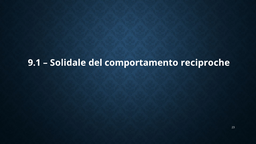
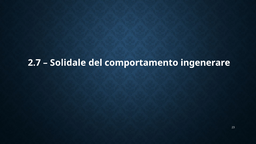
9.1: 9.1 -> 2.7
reciproche: reciproche -> ingenerare
